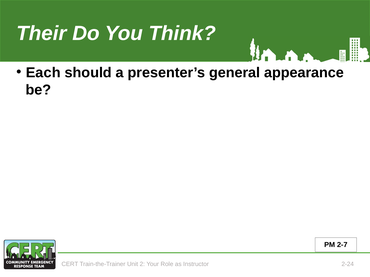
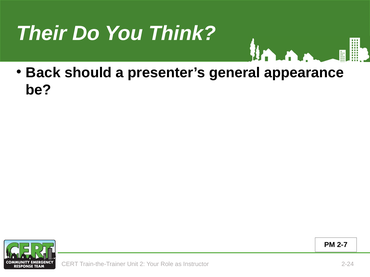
Each: Each -> Back
